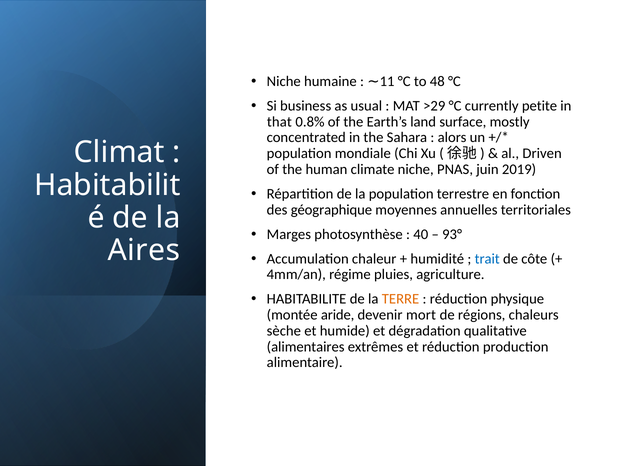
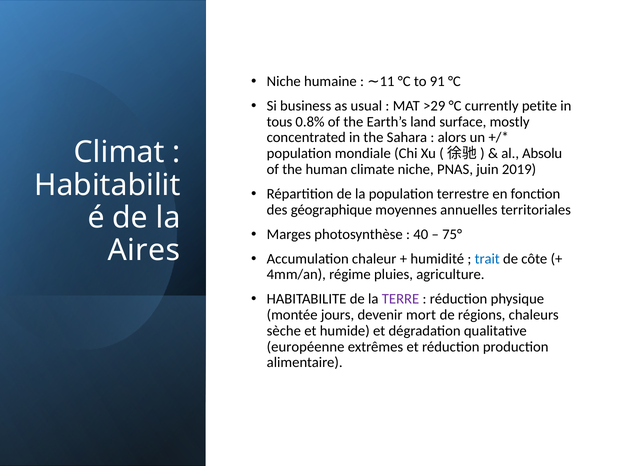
48: 48 -> 91
that: that -> tous
Driven: Driven -> Absolu
93°: 93° -> 75°
TERRE colour: orange -> purple
aride: aride -> jours
alimentaires: alimentaires -> européenne
